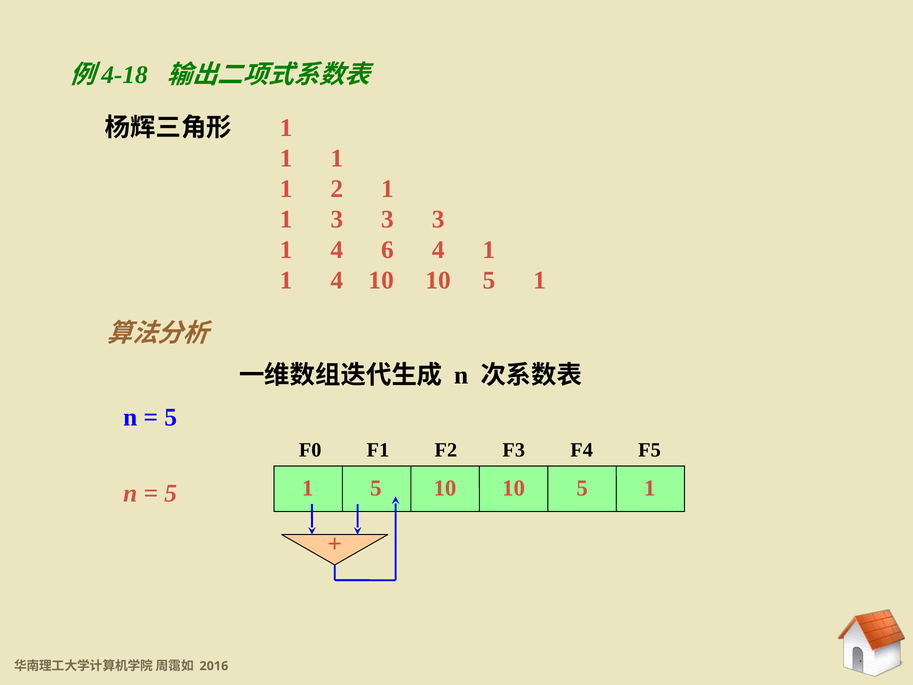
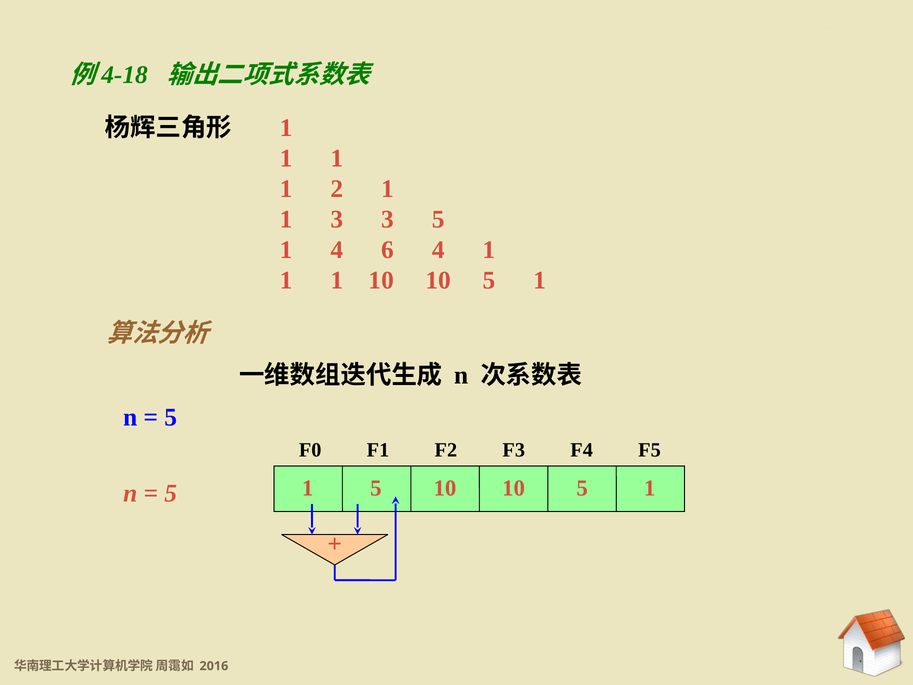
3 3 3: 3 -> 5
4 at (337, 280): 4 -> 1
